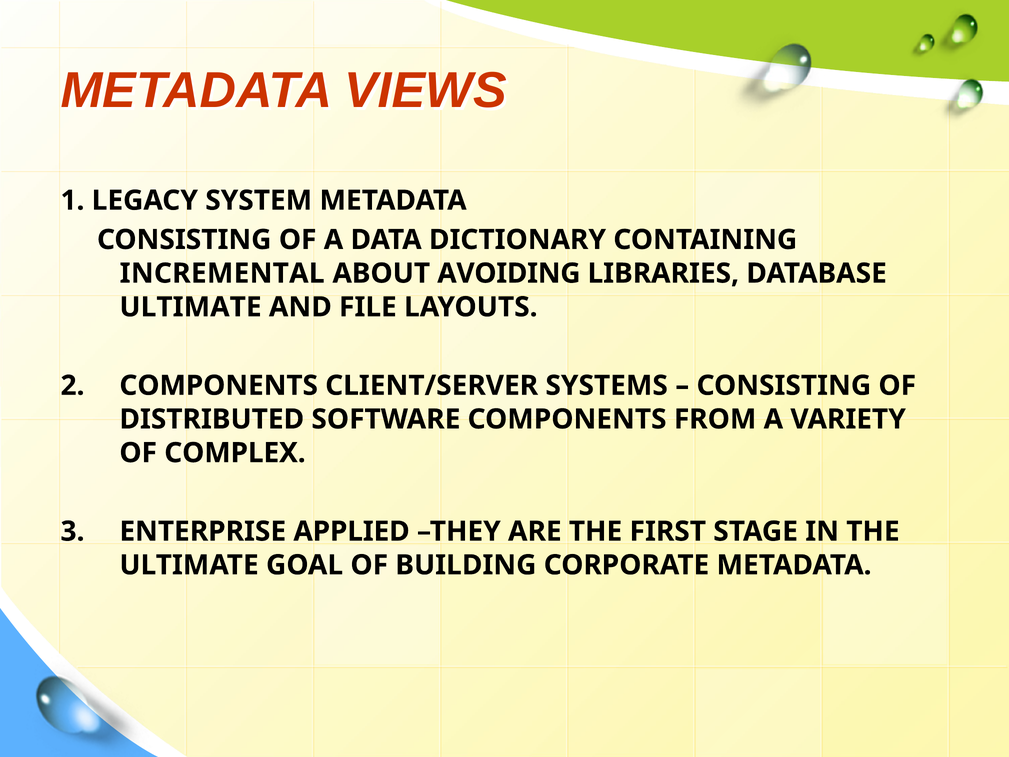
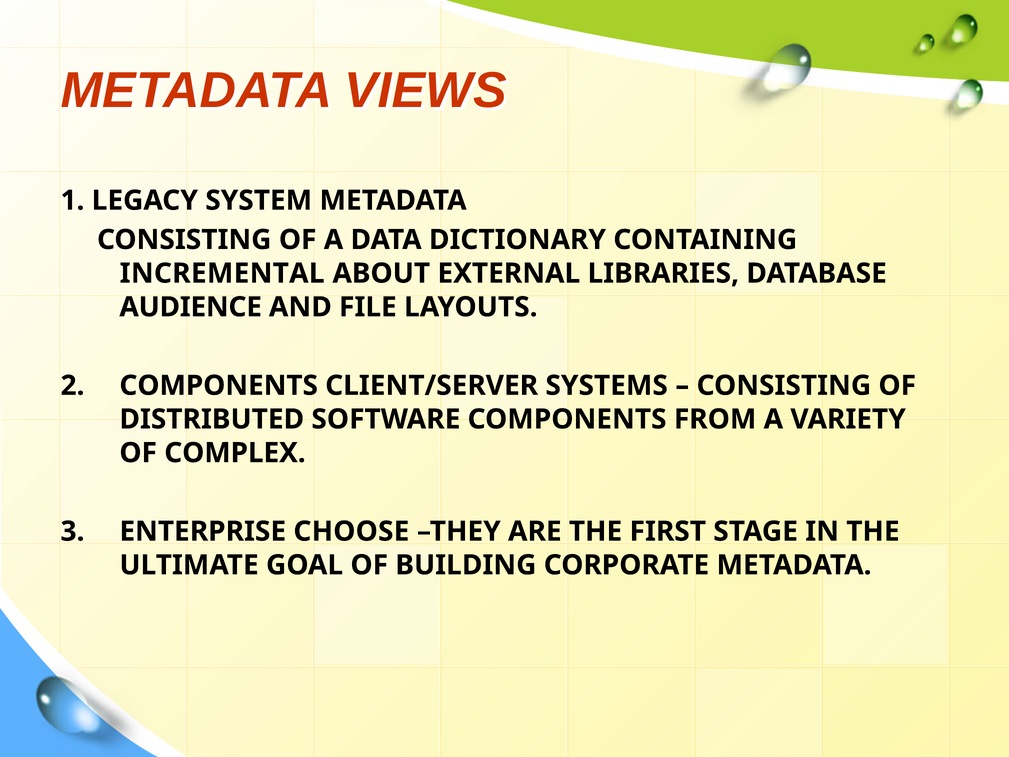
AVOIDING: AVOIDING -> EXTERNAL
ULTIMATE at (191, 307): ULTIMATE -> AUDIENCE
APPLIED: APPLIED -> CHOOSE
